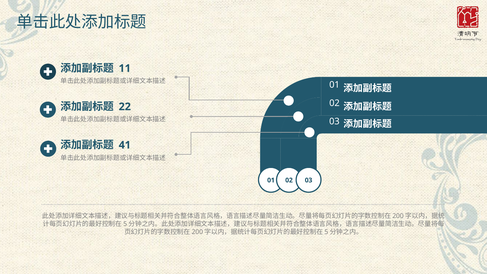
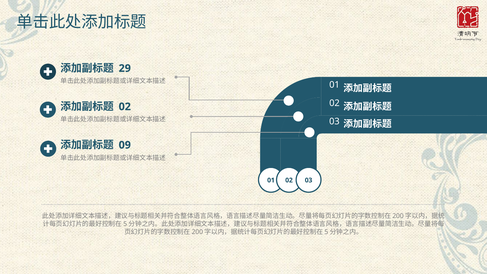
11: 11 -> 29
22 at (125, 107): 22 -> 02
41: 41 -> 09
